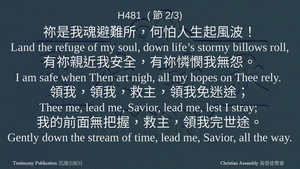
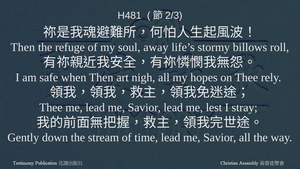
Land at (23, 47): Land -> Then
soul down: down -> away
